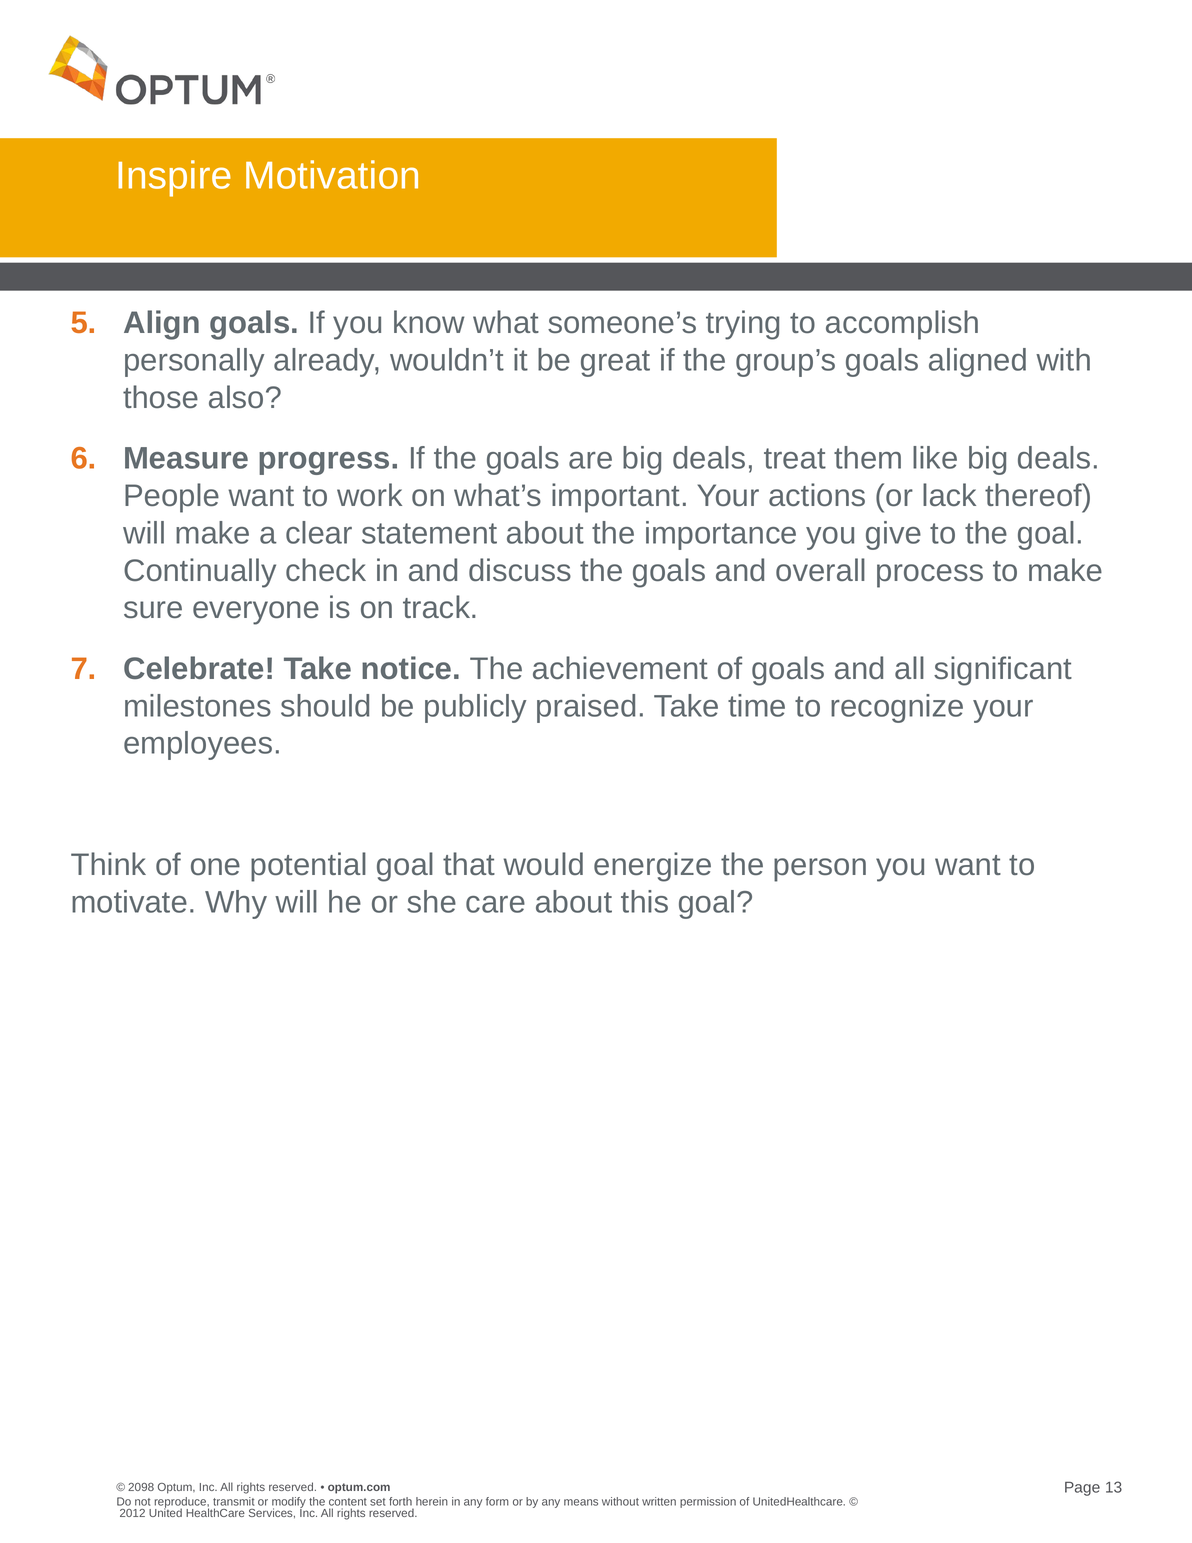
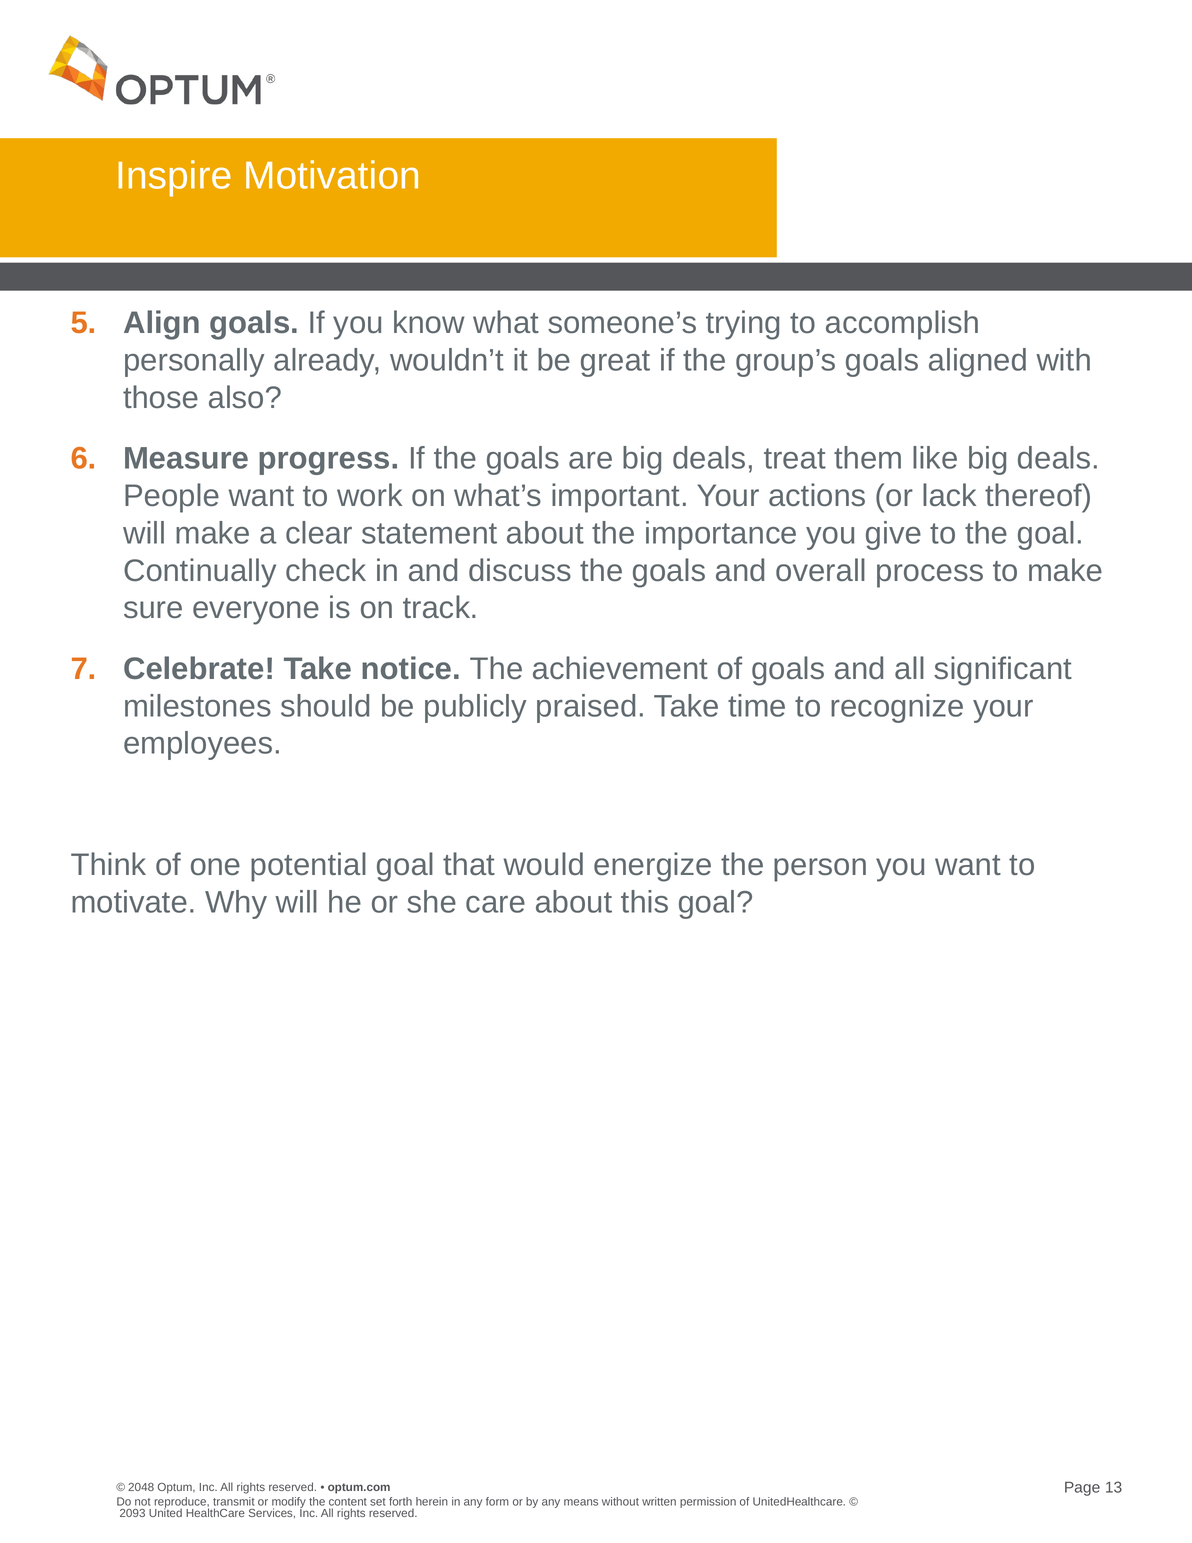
2098: 2098 -> 2048
2012: 2012 -> 2093
